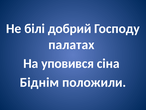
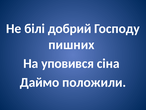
палатах: палатах -> пишних
Біднім: Біднім -> Даймо
